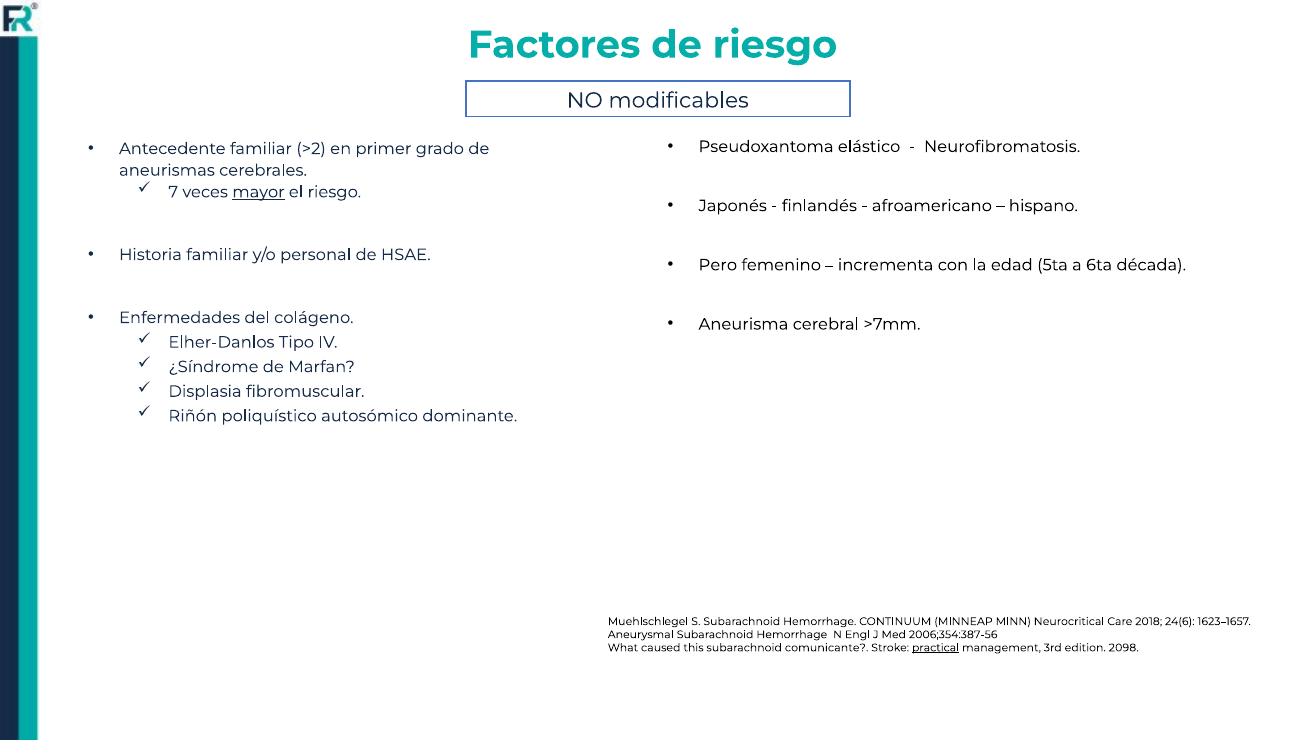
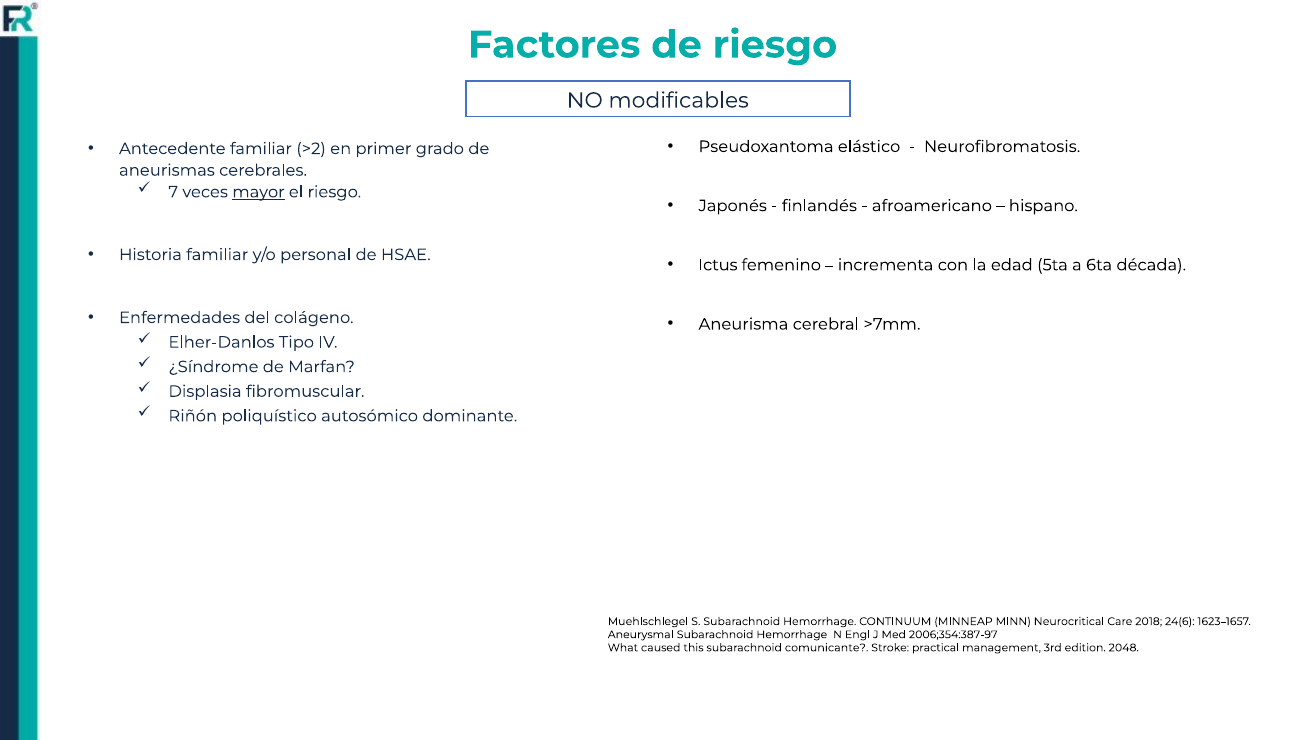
Pero: Pero -> Ictus
2006;354:387-56: 2006;354:387-56 -> 2006;354:387-97
practical underline: present -> none
2098: 2098 -> 2048
